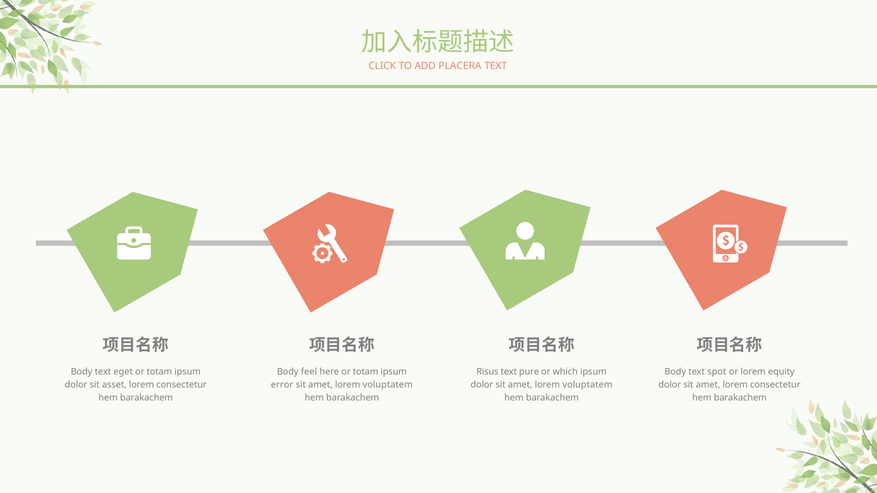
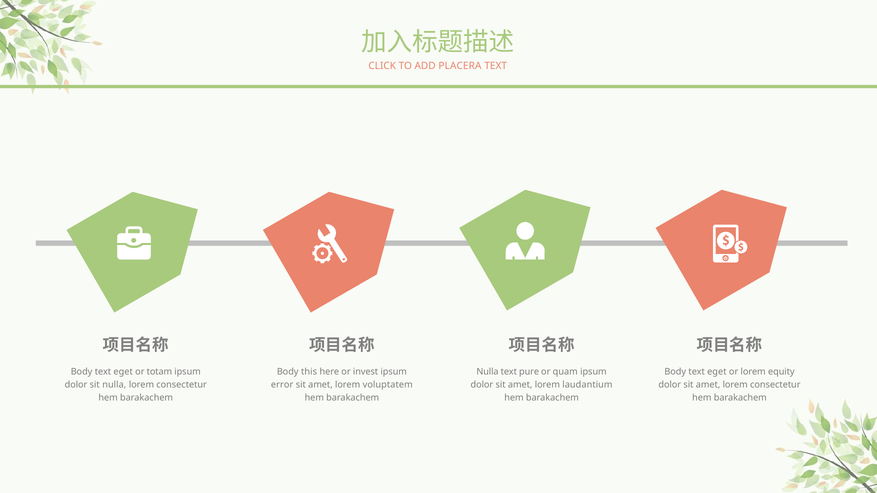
feel: feel -> this
here or totam: totam -> invest
Risus at (487, 372): Risus -> Nulla
which: which -> quam
spot at (717, 372): spot -> eget
sit asset: asset -> nulla
voluptatem at (587, 385): voluptatem -> laudantium
